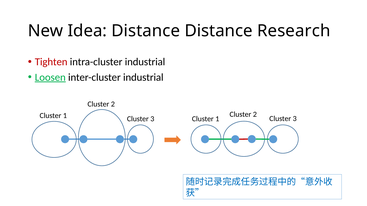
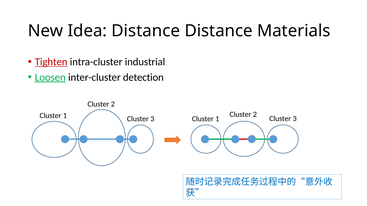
Research: Research -> Materials
Tighten underline: none -> present
inter-cluster industrial: industrial -> detection
